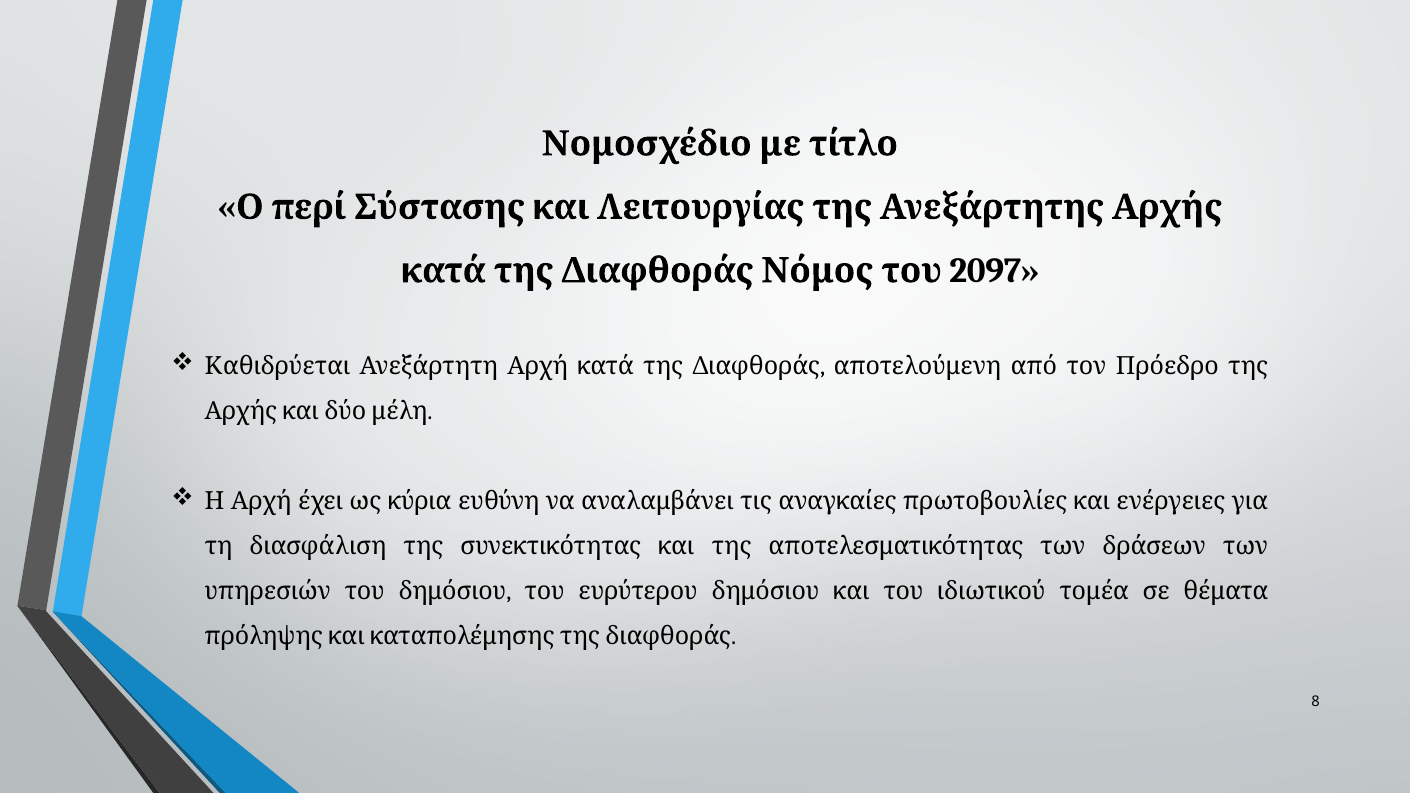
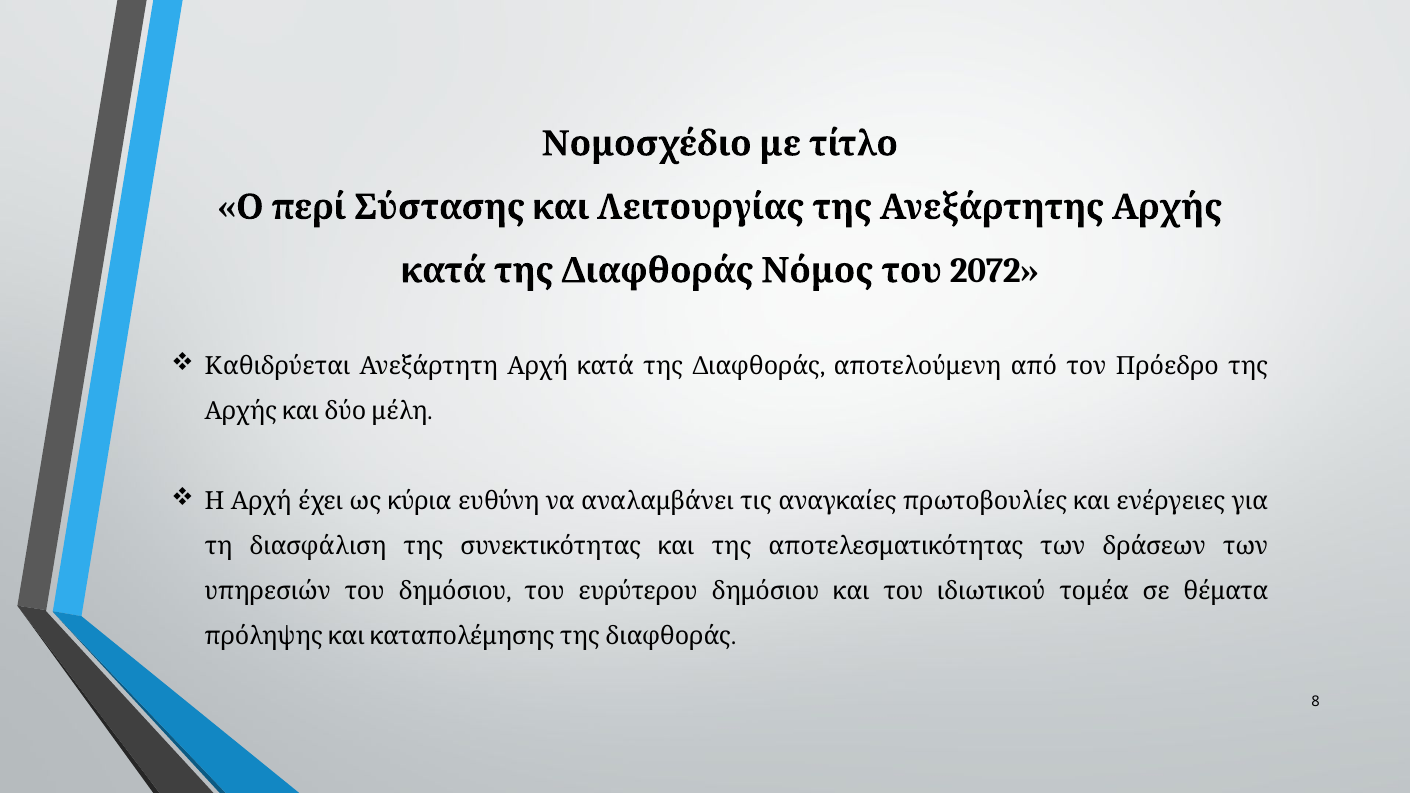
2097: 2097 -> 2072
